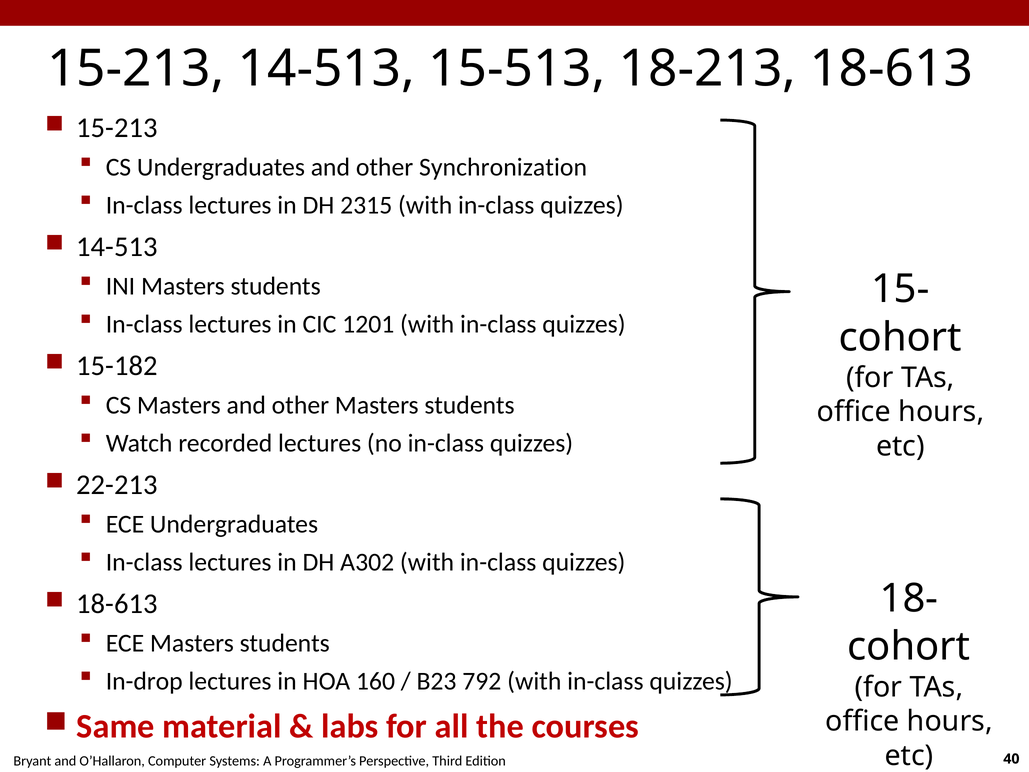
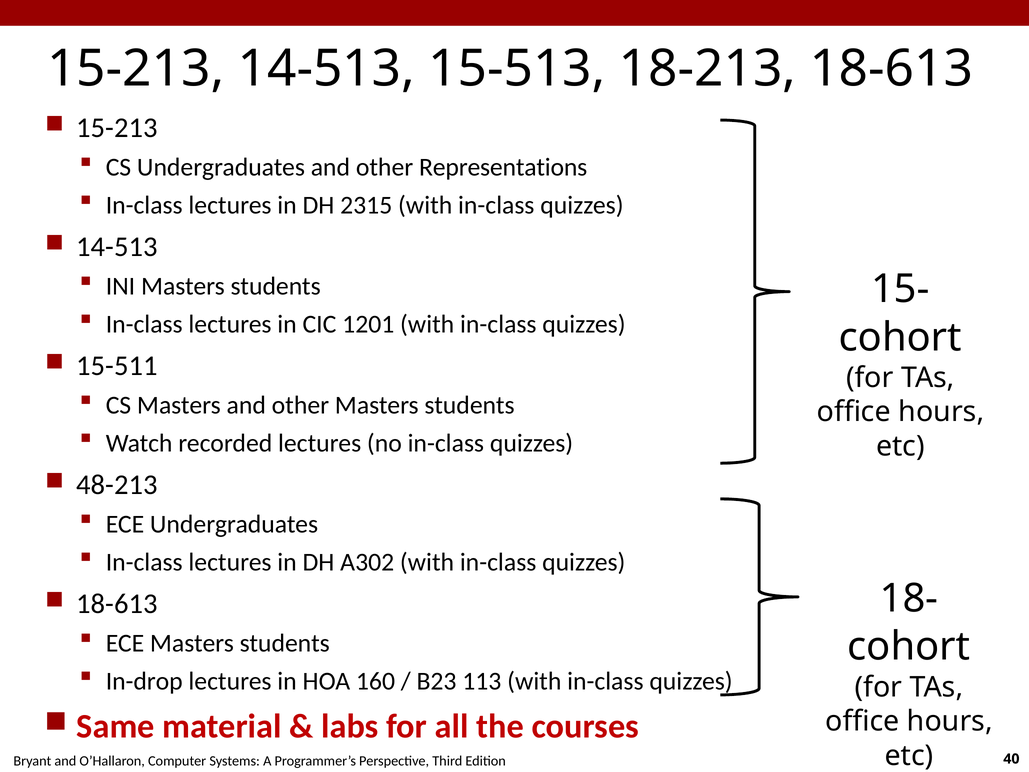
Synchronization: Synchronization -> Representations
15-182: 15-182 -> 15-511
22-213: 22-213 -> 48-213
792: 792 -> 113
